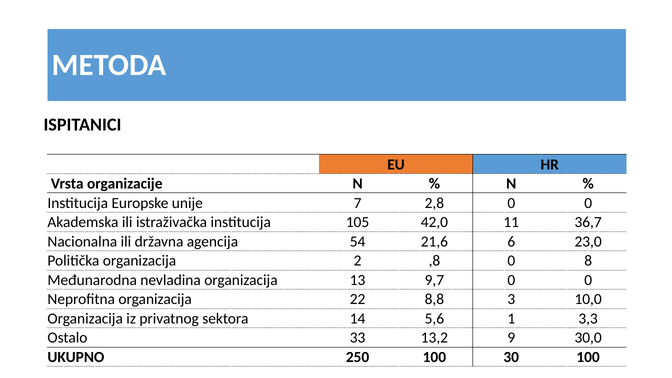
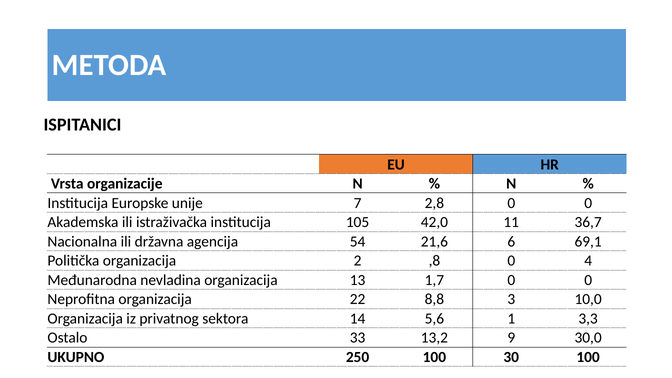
23,0: 23,0 -> 69,1
8: 8 -> 4
9,7: 9,7 -> 1,7
